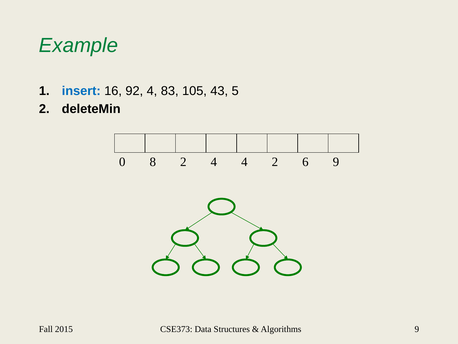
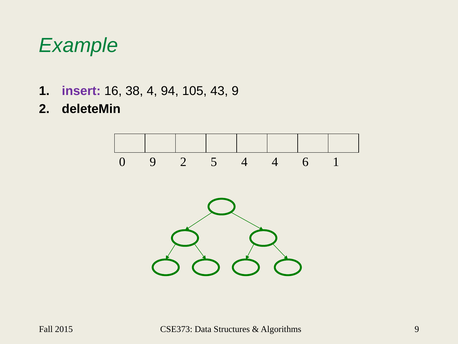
insert colour: blue -> purple
92: 92 -> 38
83: 83 -> 94
43 5: 5 -> 9
0 8: 8 -> 9
2 4: 4 -> 5
4 2: 2 -> 4
6 9: 9 -> 1
